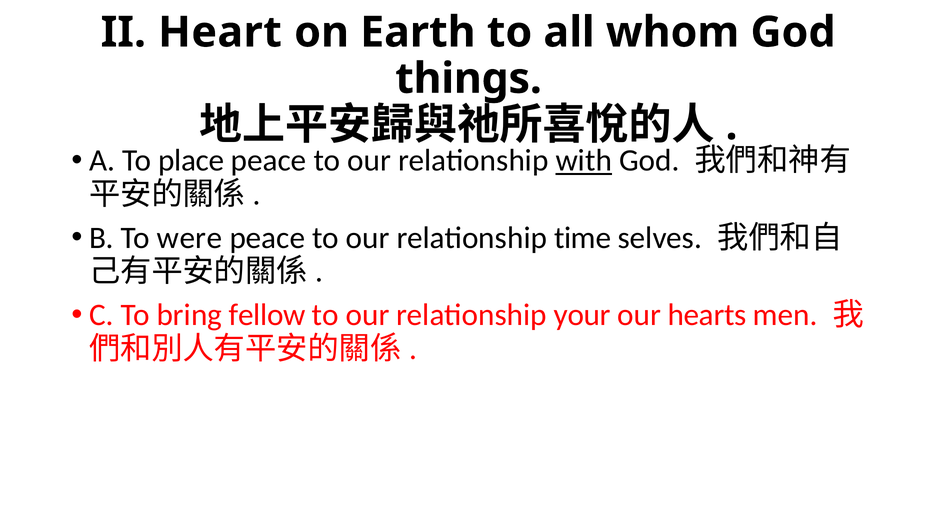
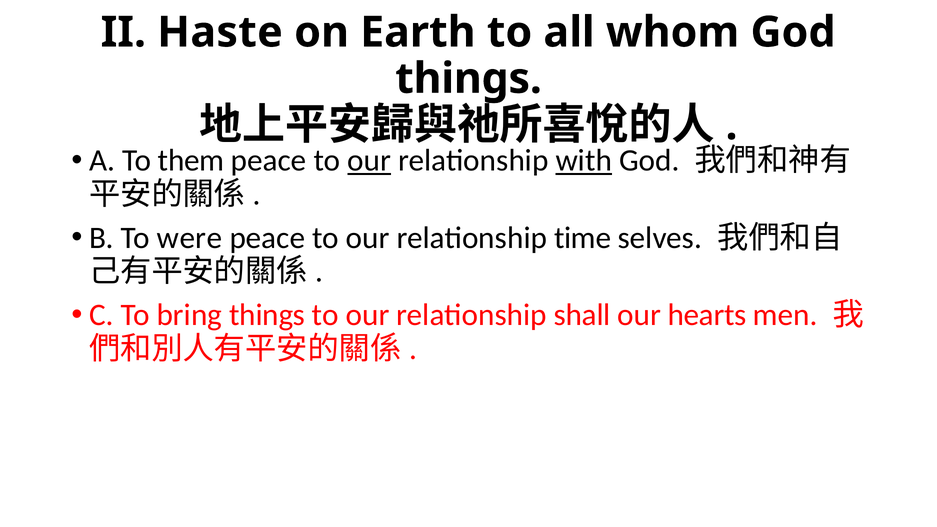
Heart: Heart -> Haste
place: place -> them
our at (369, 161) underline: none -> present
bring fellow: fellow -> things
your: your -> shall
